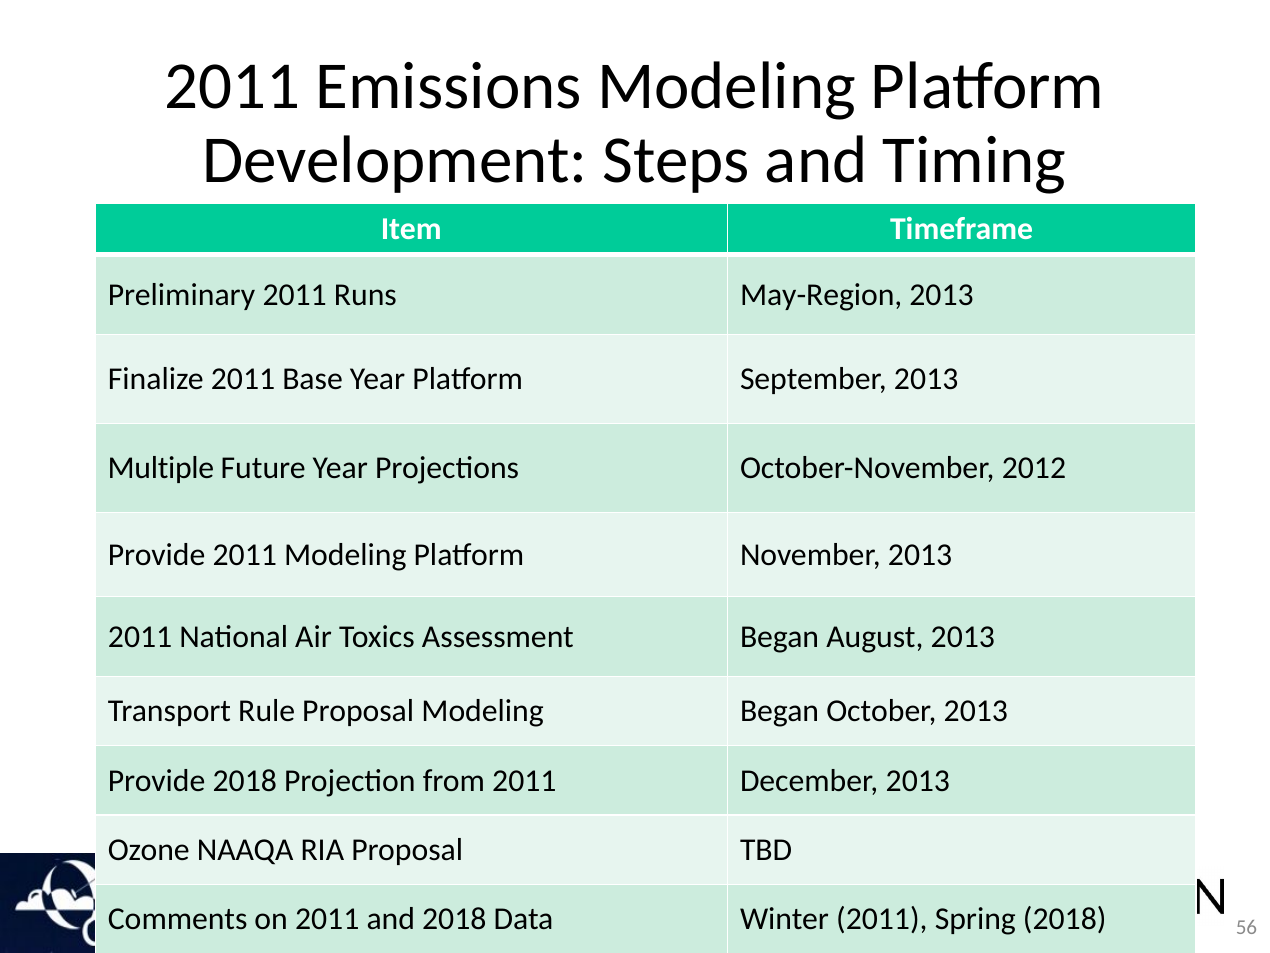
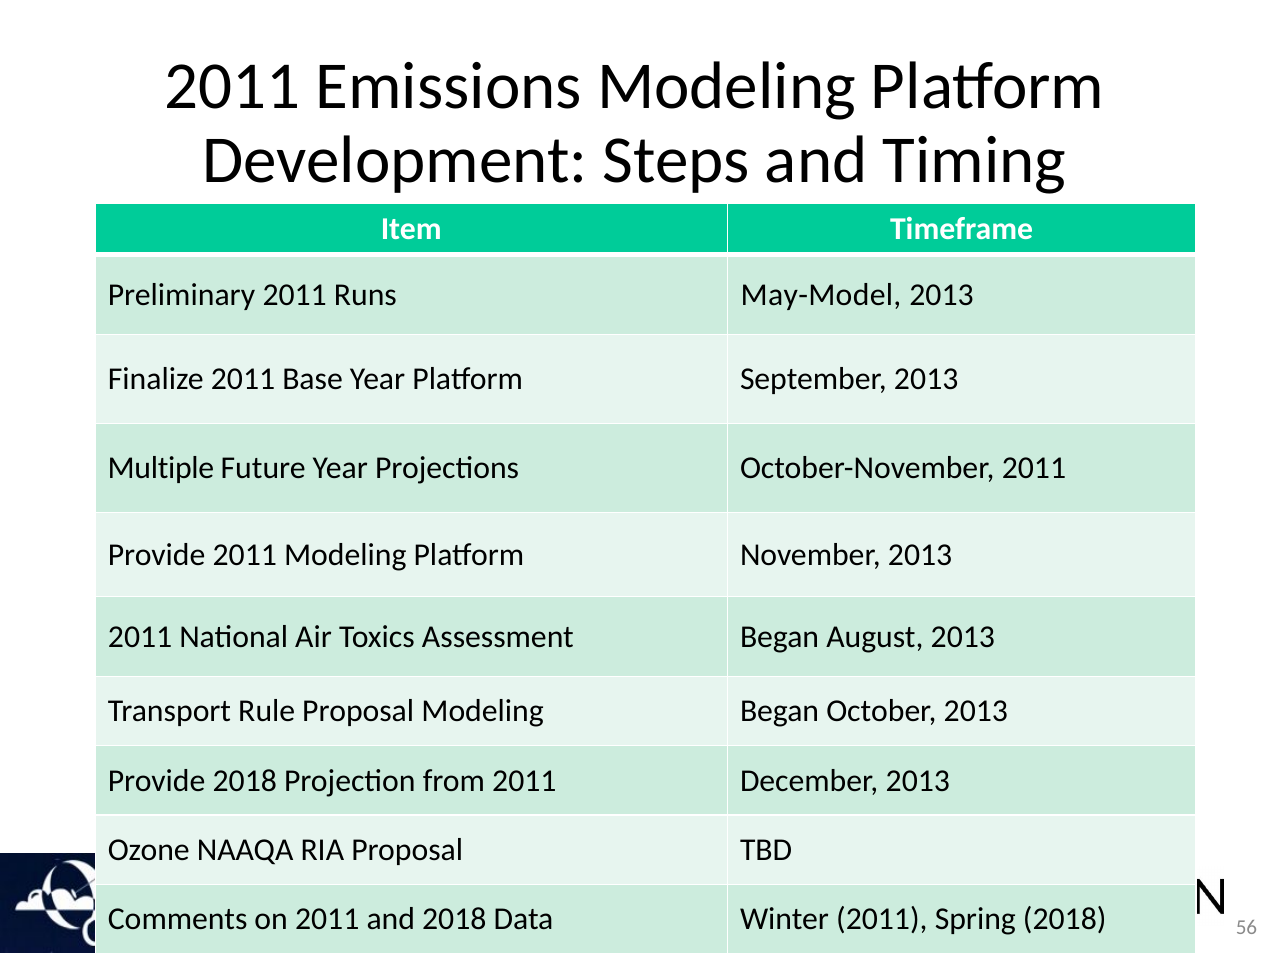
May-Region: May-Region -> May-Model
October-November 2012: 2012 -> 2011
